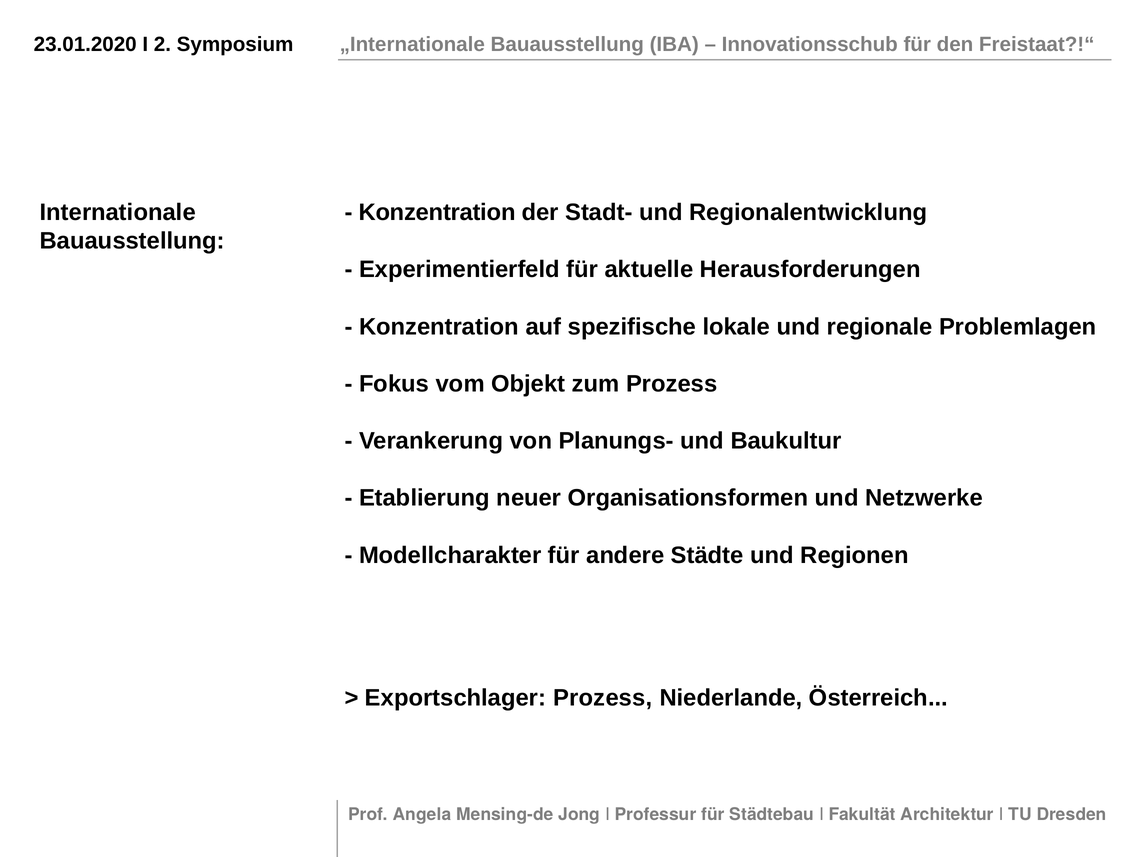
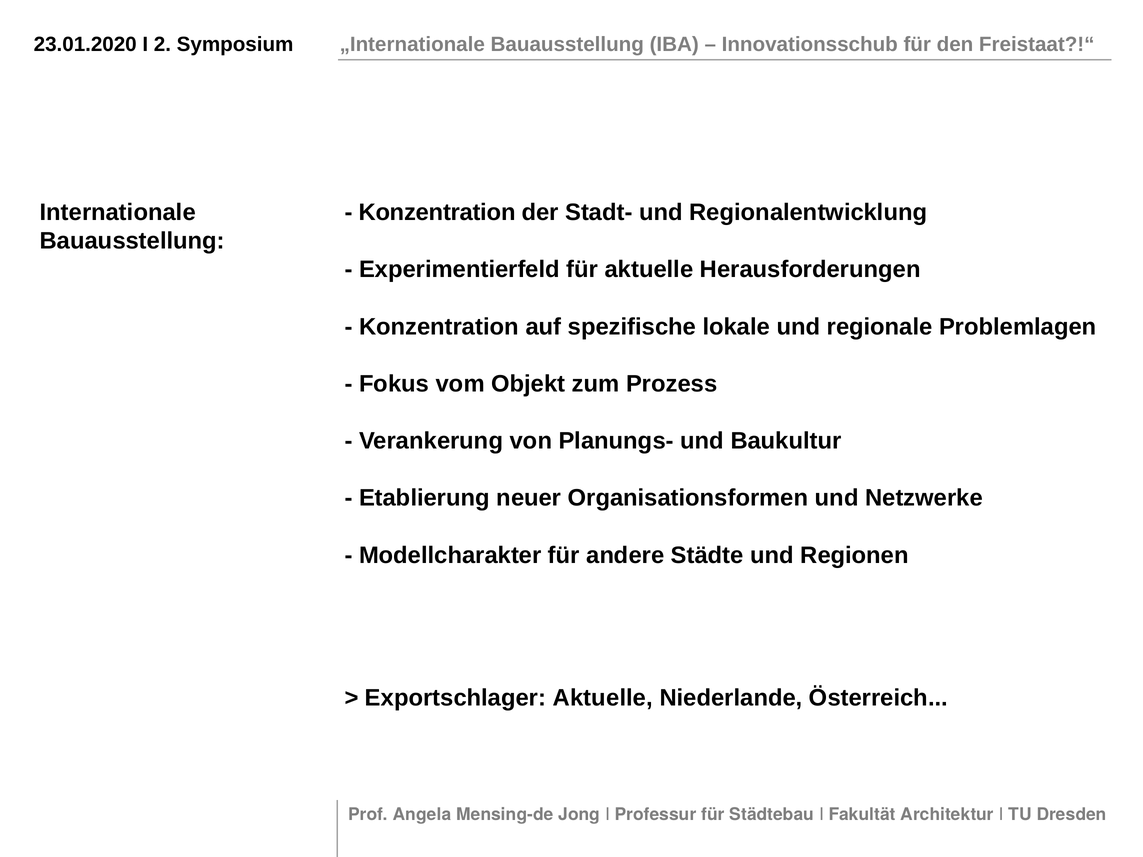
Exportschlager Prozess: Prozess -> Aktuelle
